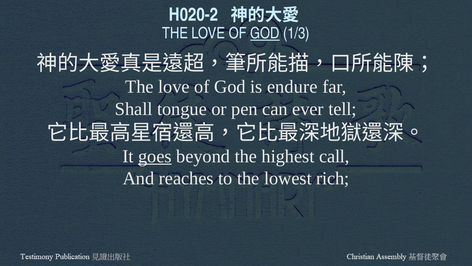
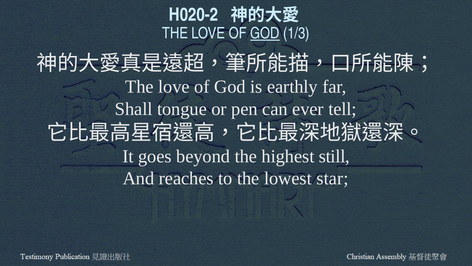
endure: endure -> earthly
goes underline: present -> none
call: call -> still
rich: rich -> star
